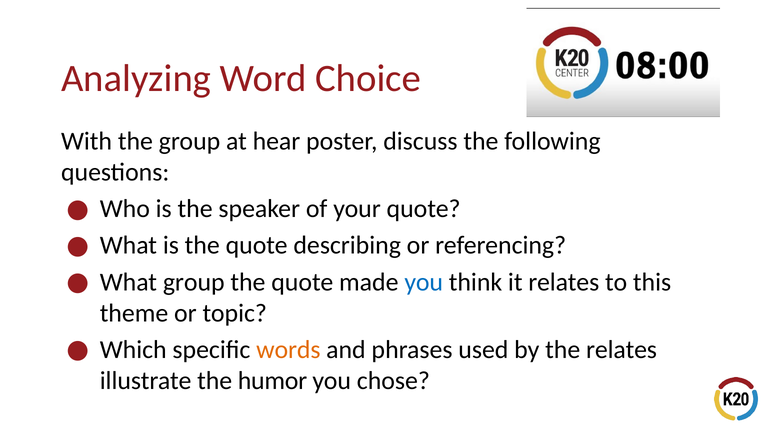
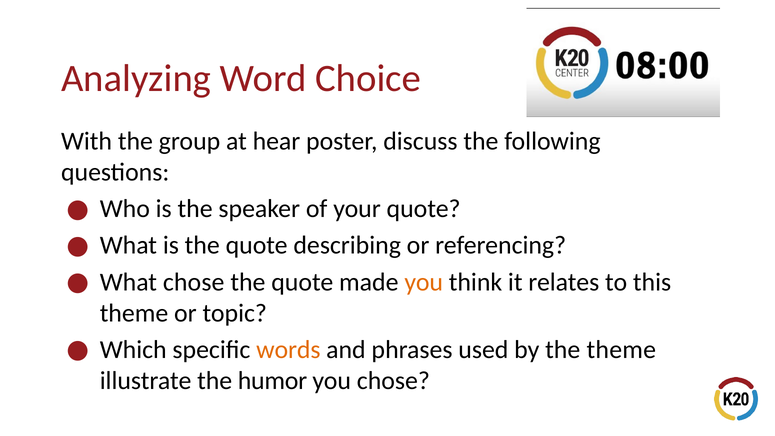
What group: group -> chose
you at (424, 282) colour: blue -> orange
the relates: relates -> theme
